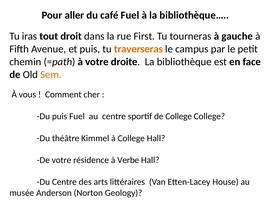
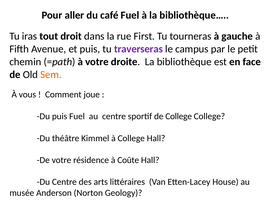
traverseras colour: orange -> purple
cher: cher -> joue
Verbe: Verbe -> Coûte
